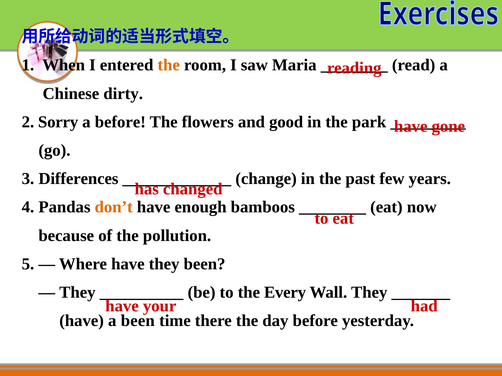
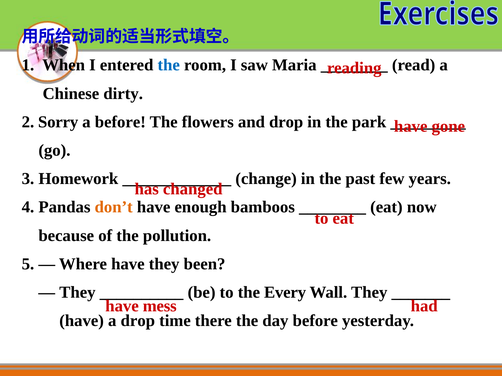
the at (169, 65) colour: orange -> blue
and good: good -> drop
Differences: Differences -> Homework
your: your -> mess
a been: been -> drop
